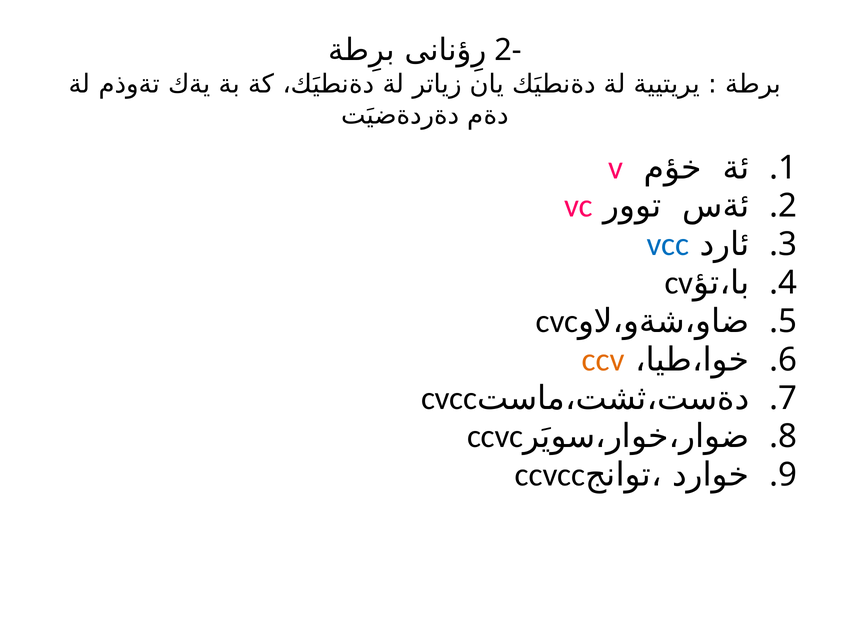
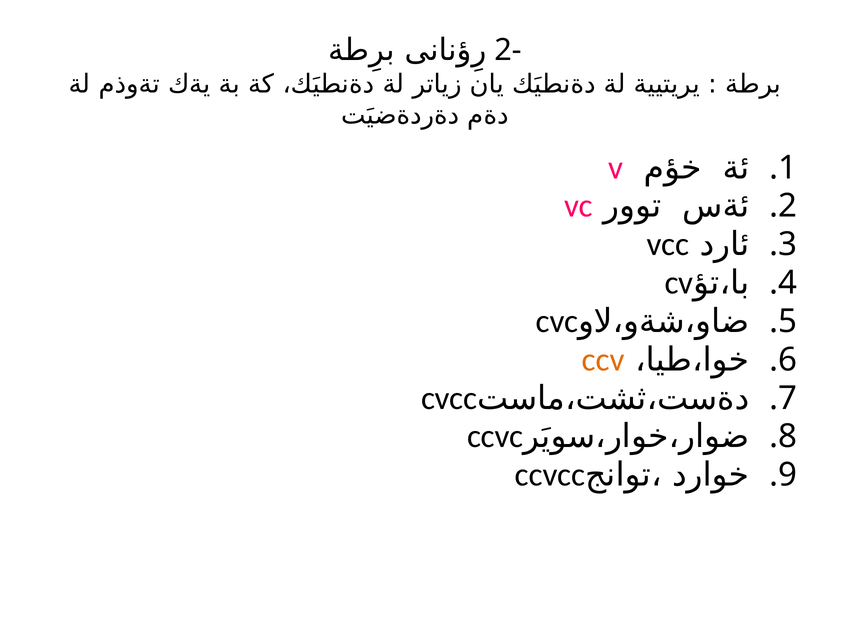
vcc colour: blue -> black
